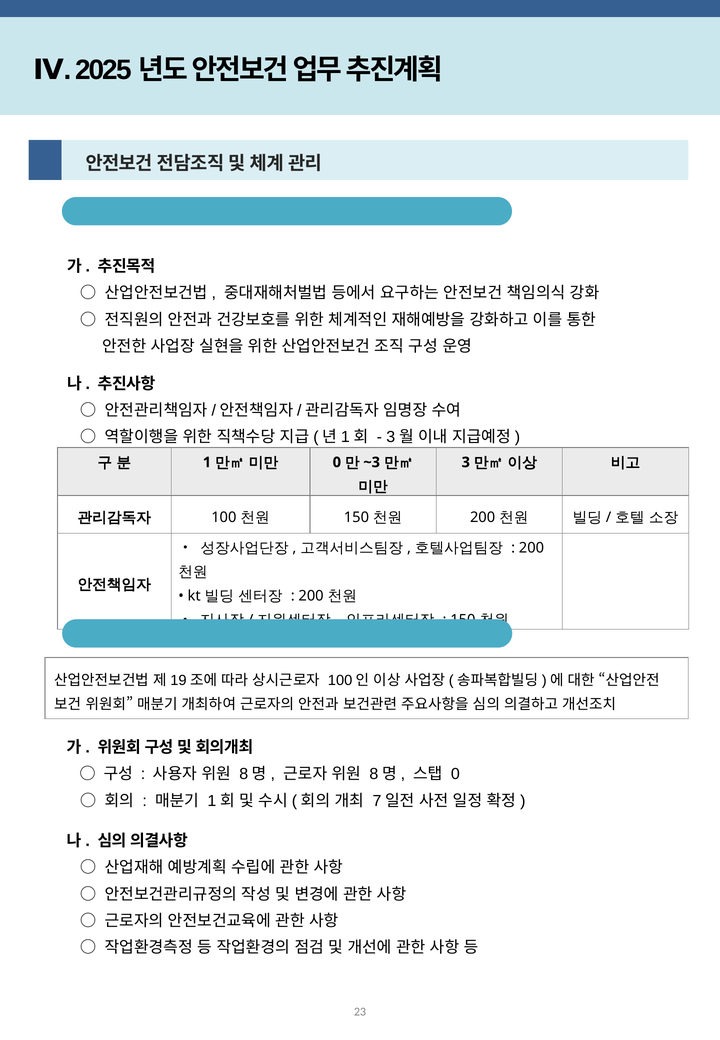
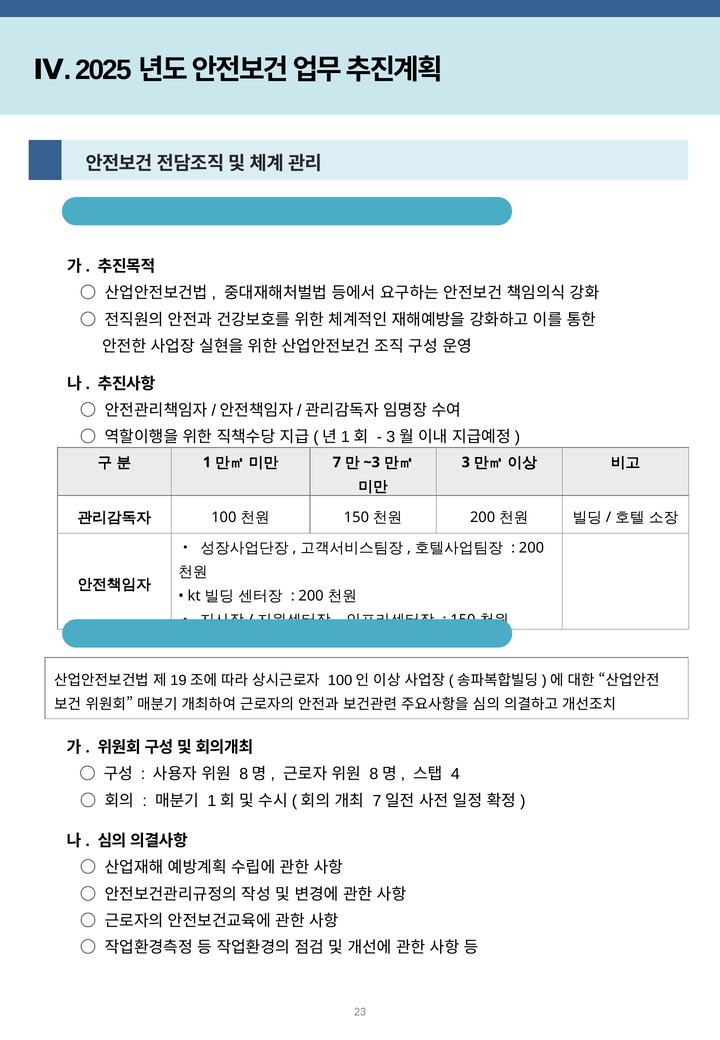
0 at (337, 462): 0 -> 7
0 at (455, 774): 0 -> 4
